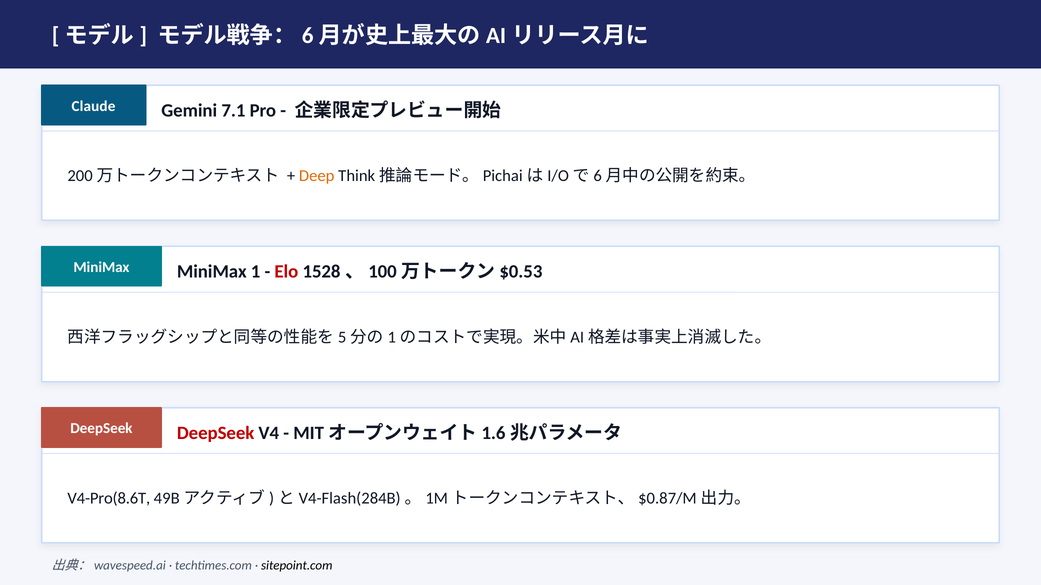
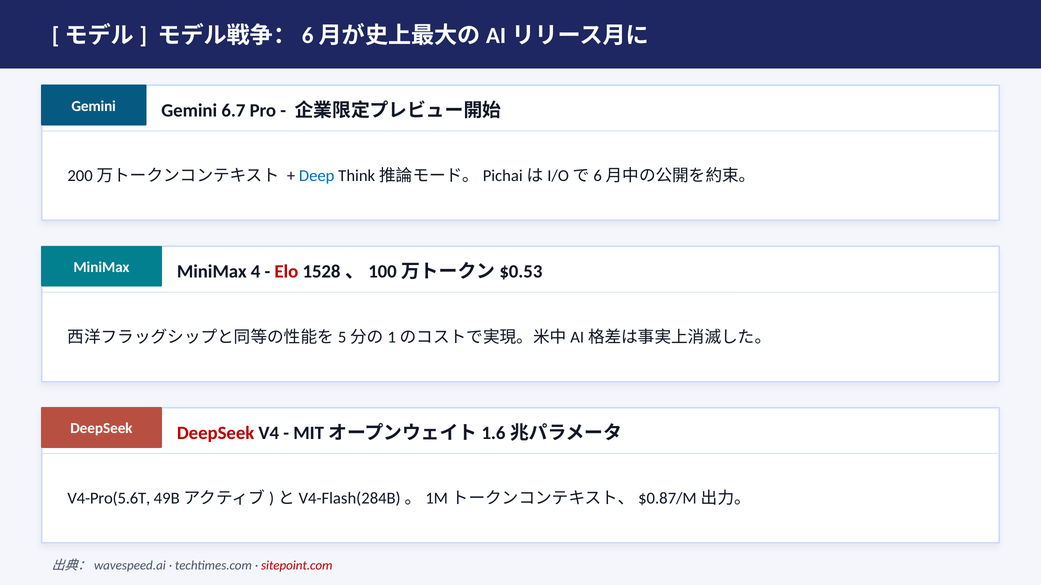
Claude at (93, 106): Claude -> Gemini
7.1: 7.1 -> 6.7
Deep colour: orange -> blue
1: 1 -> 4
V4-Pro(8.6T: V4-Pro(8.6T -> V4-Pro(5.6T
sitepoint.com colour: black -> red
